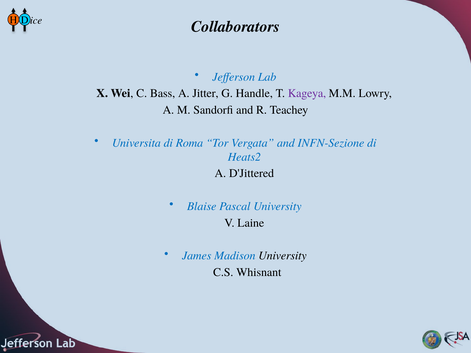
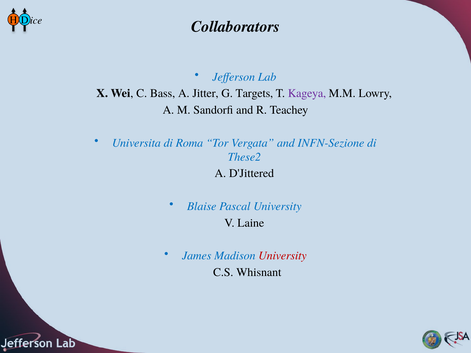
Handle: Handle -> Targets
Heats2: Heats2 -> These2
University at (282, 256) colour: black -> red
